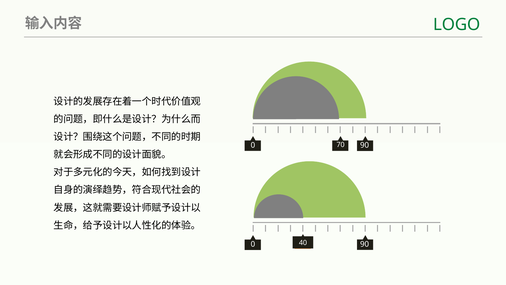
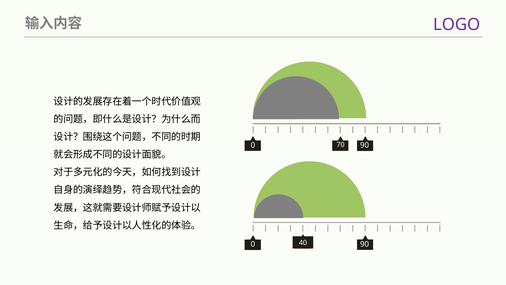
LOGO colour: green -> purple
